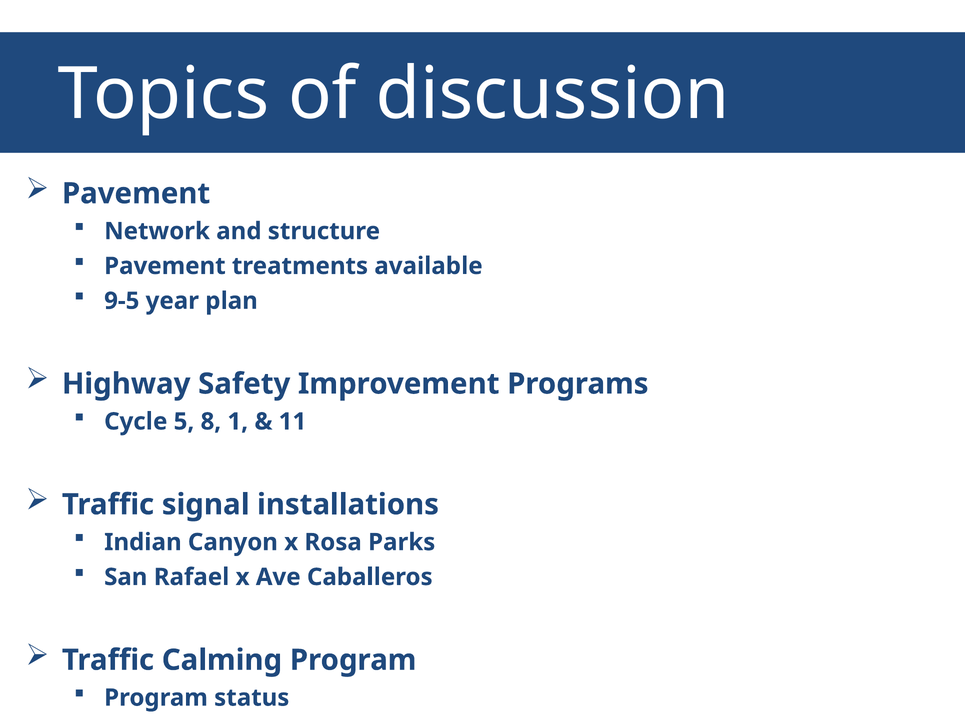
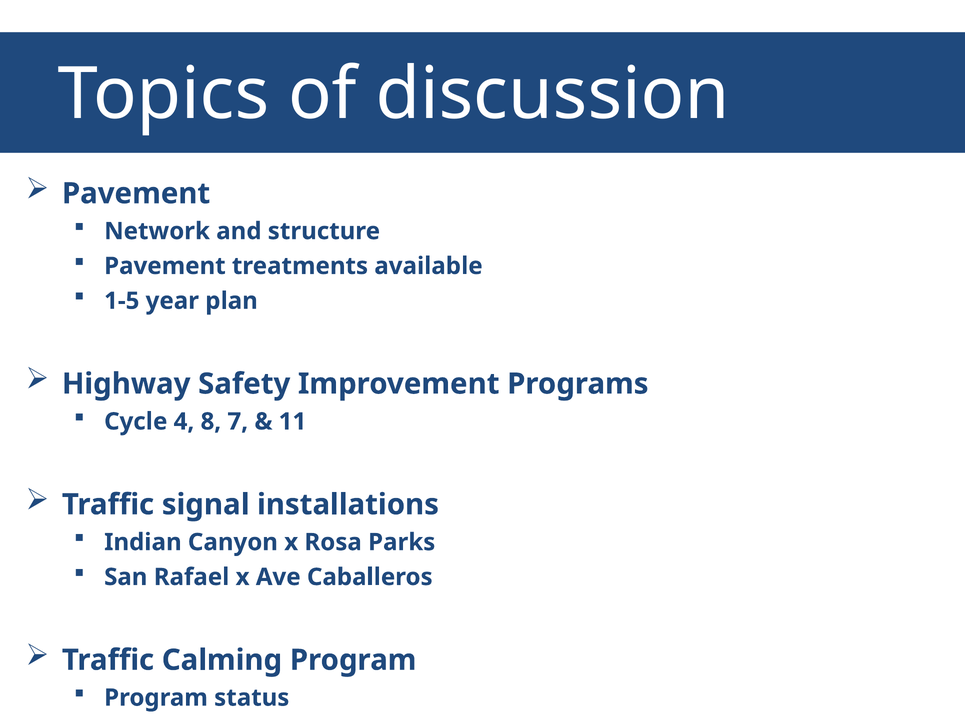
9-5: 9-5 -> 1-5
5: 5 -> 4
1: 1 -> 7
